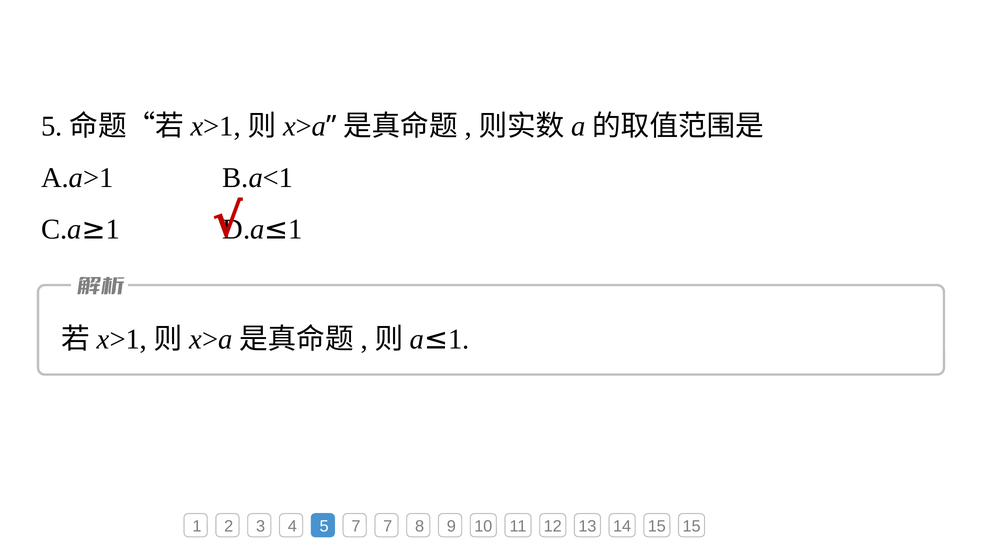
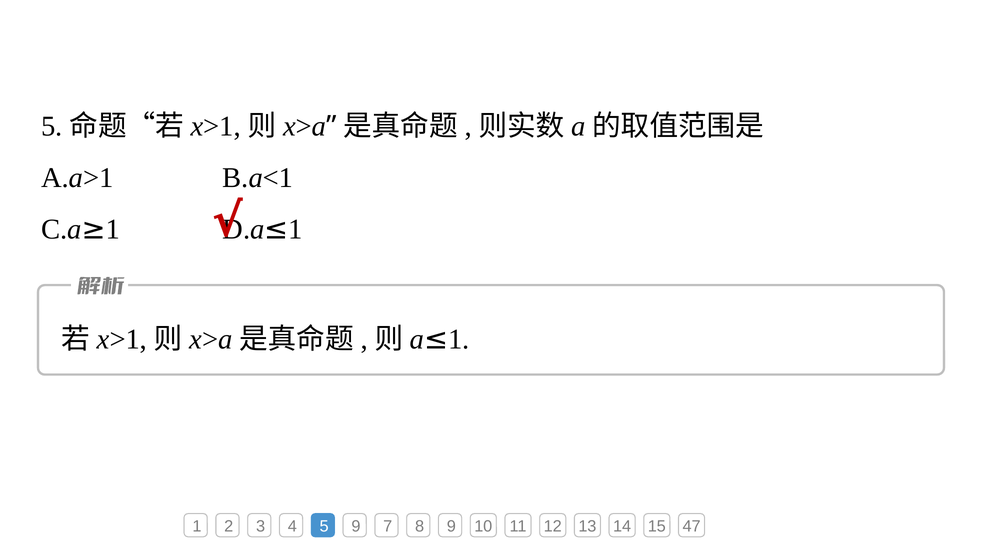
5 7: 7 -> 9
15 15: 15 -> 47
